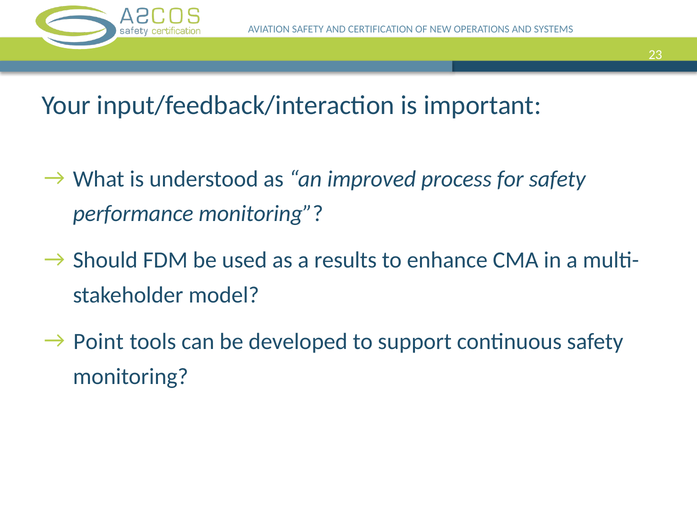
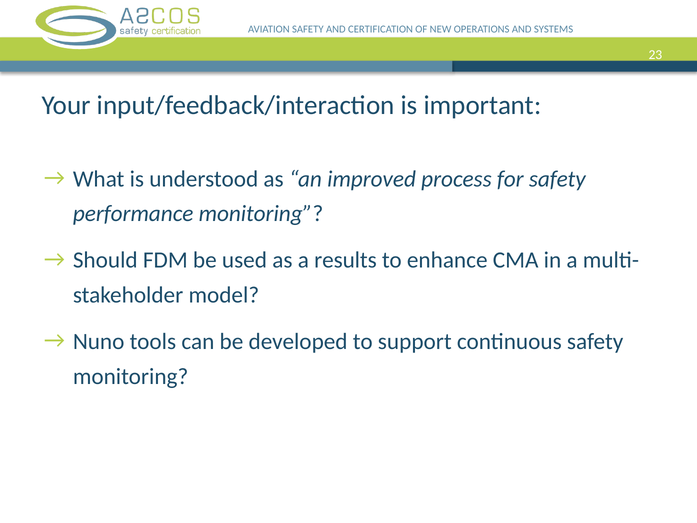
Point: Point -> Nuno
